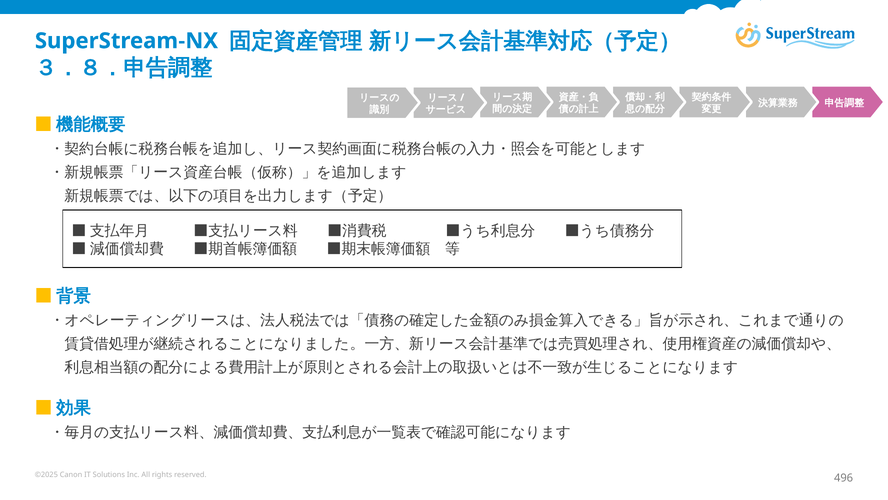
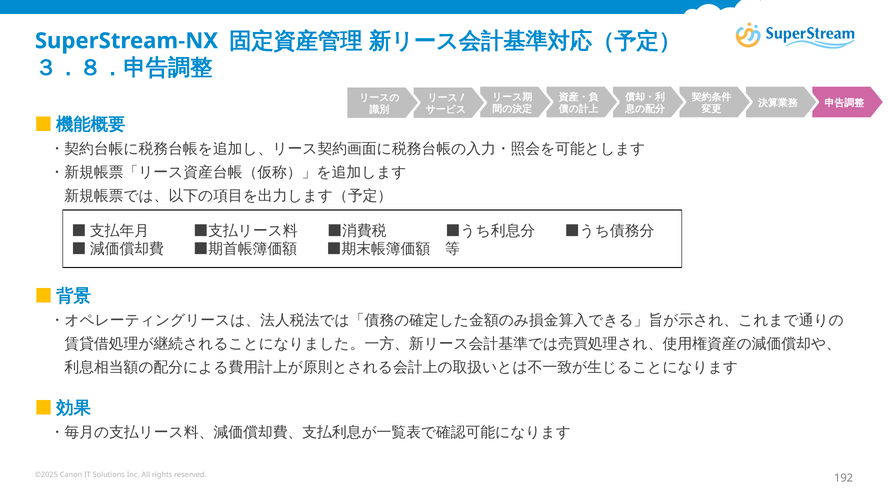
496: 496 -> 192
